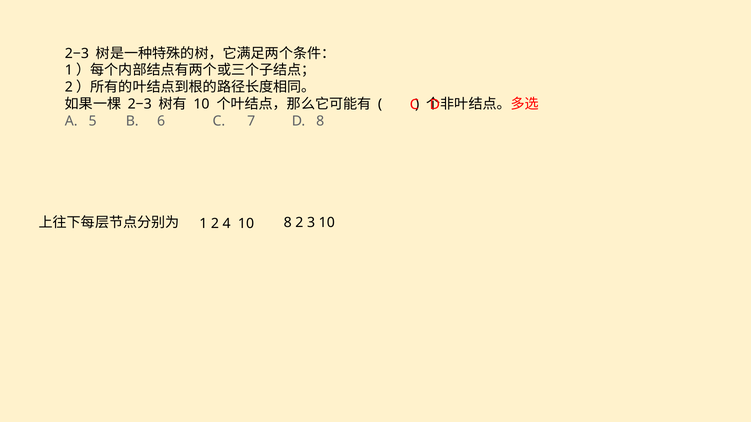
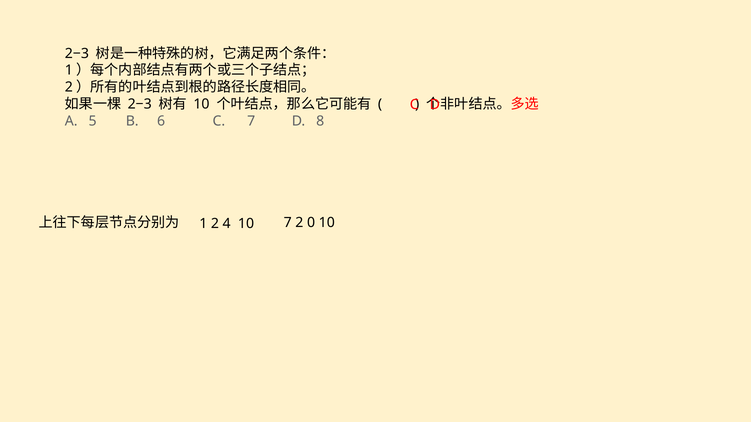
10 8: 8 -> 7
3: 3 -> 0
